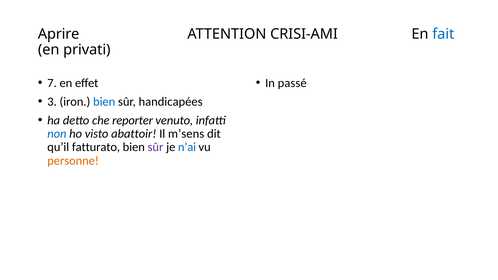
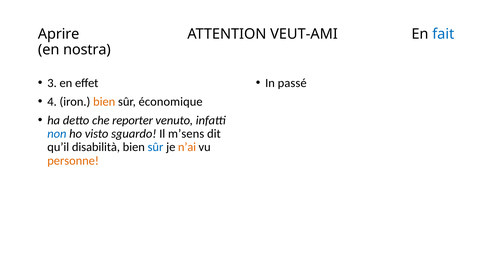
CRISI-AMI: CRISI-AMI -> VEUT-AMI
privati: privati -> nostra
7: 7 -> 3
3: 3 -> 4
bien at (104, 102) colour: blue -> orange
handicapées: handicapées -> économique
abattoir: abattoir -> sguardo
fatturato: fatturato -> disabilità
sûr at (155, 147) colour: purple -> blue
n’ai colour: blue -> orange
